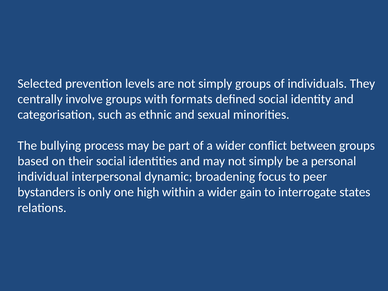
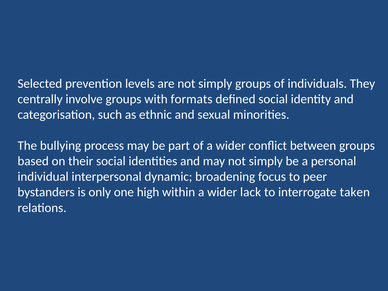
gain: gain -> lack
states: states -> taken
